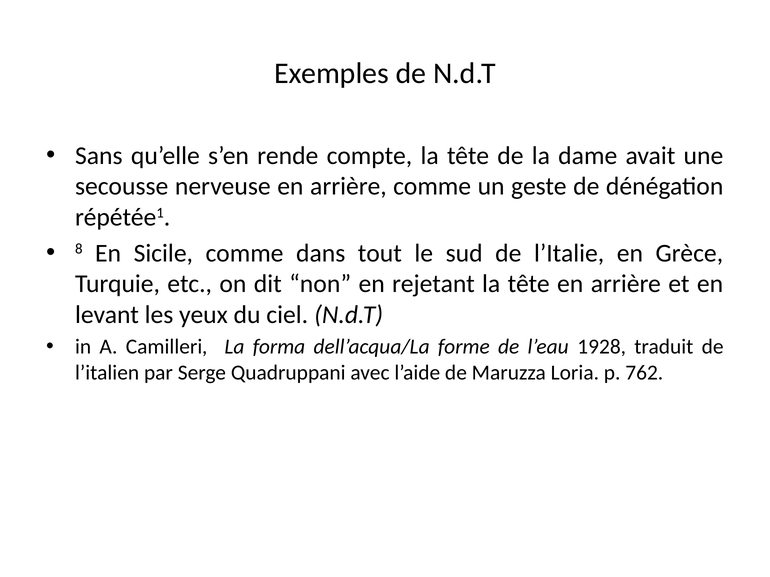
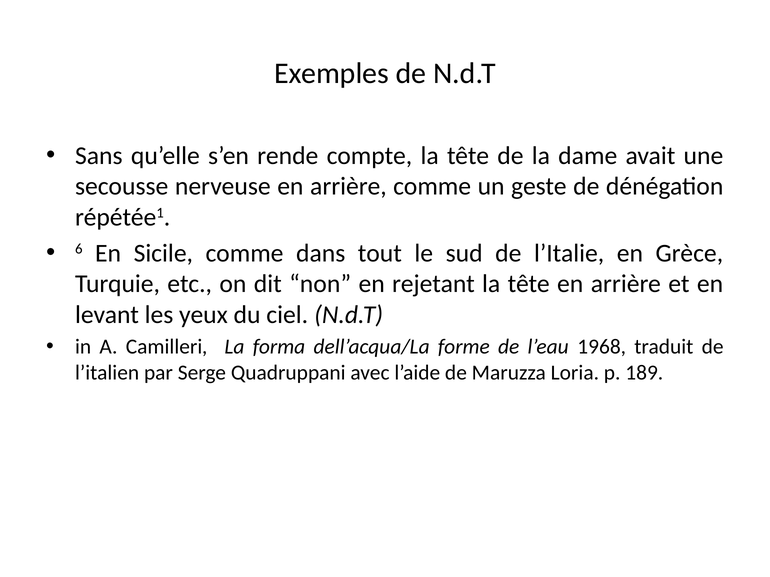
8: 8 -> 6
1928: 1928 -> 1968
762: 762 -> 189
